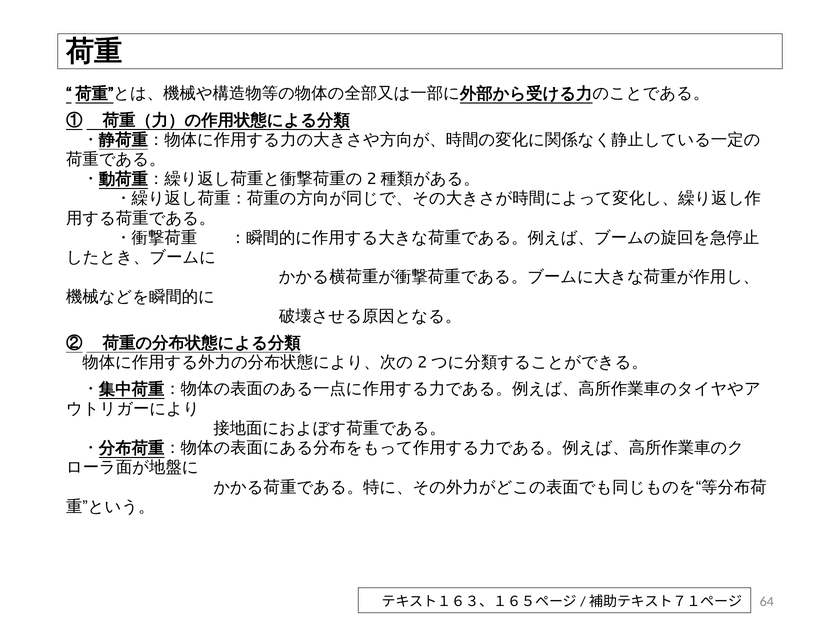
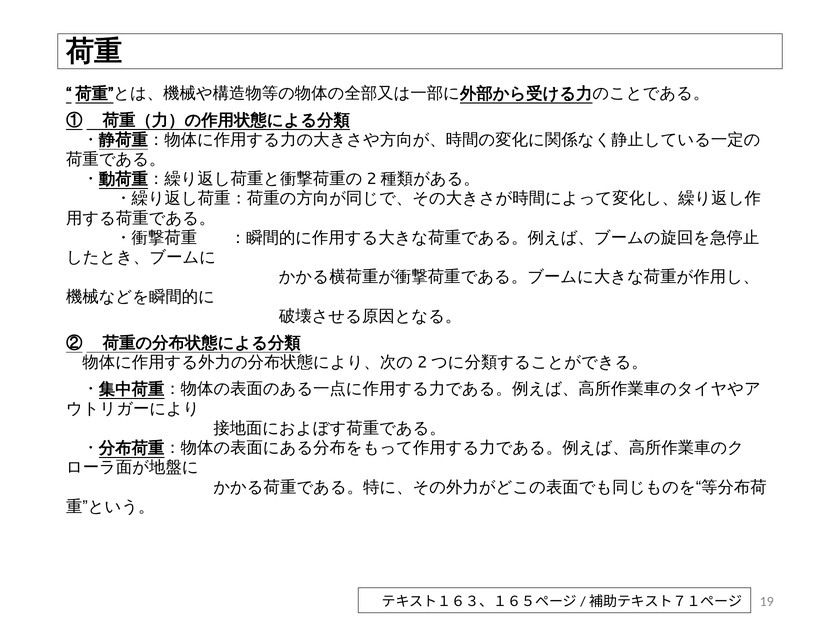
64: 64 -> 19
